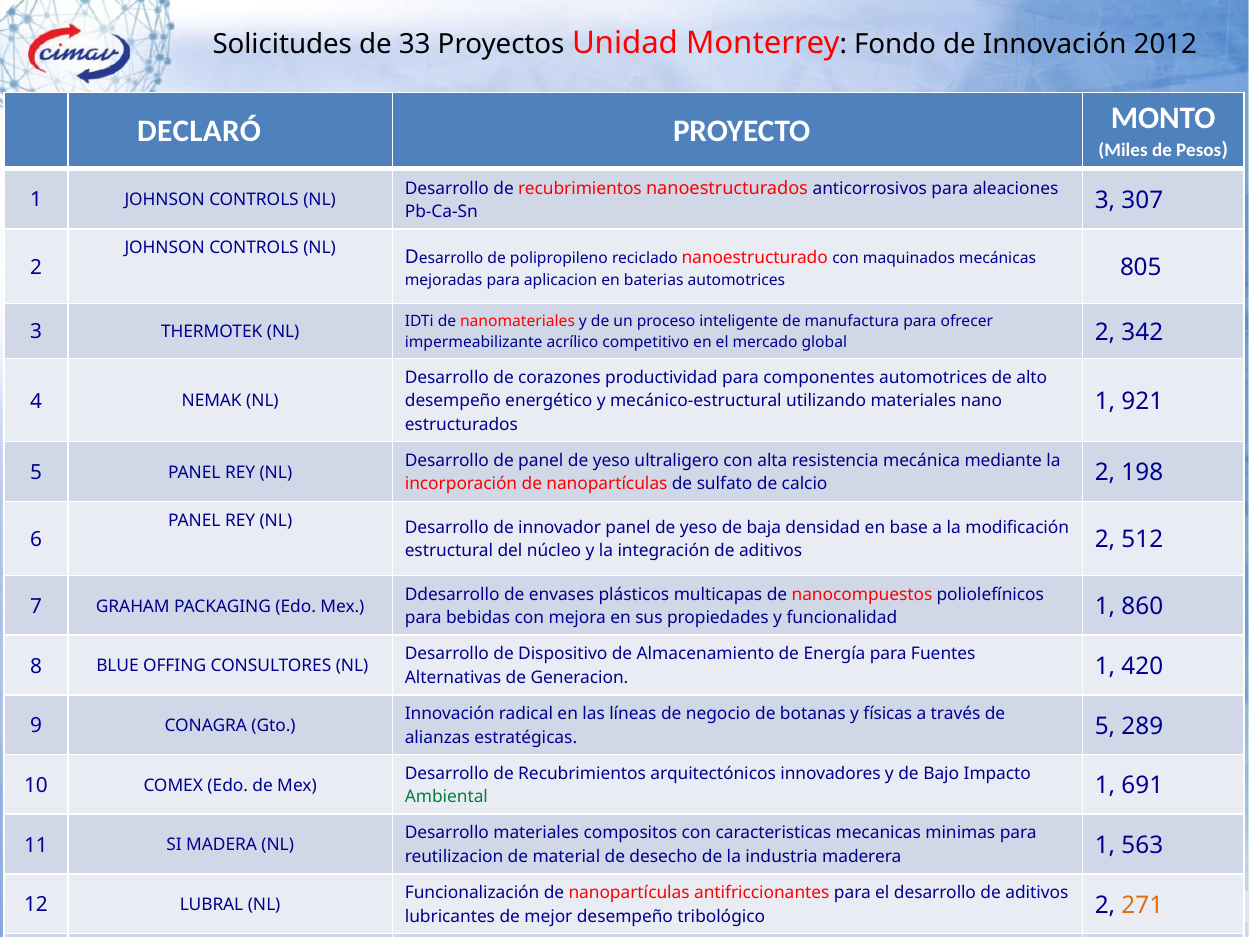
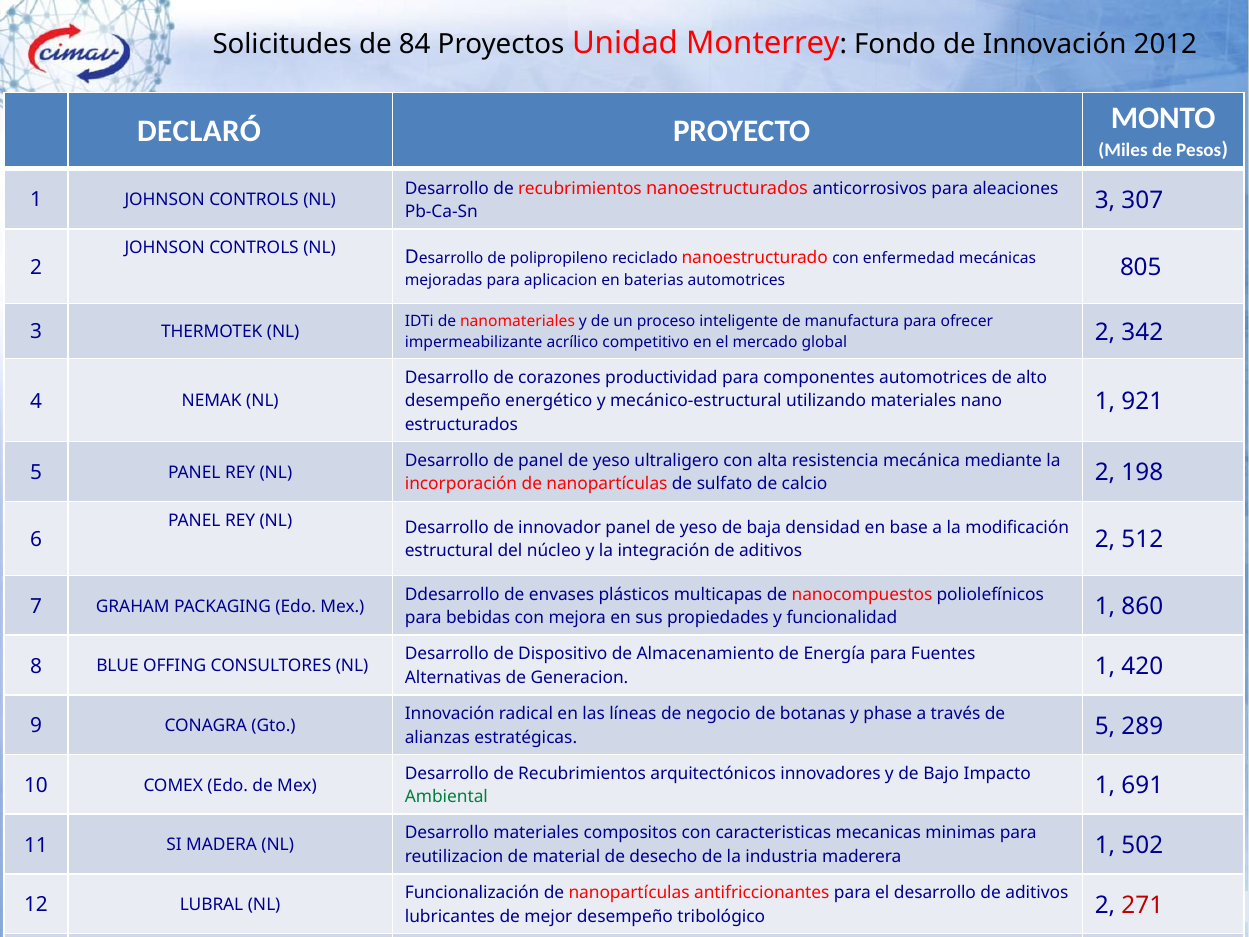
33: 33 -> 84
maquinados: maquinados -> enfermedad
físicas: físicas -> phase
563: 563 -> 502
271 colour: orange -> red
